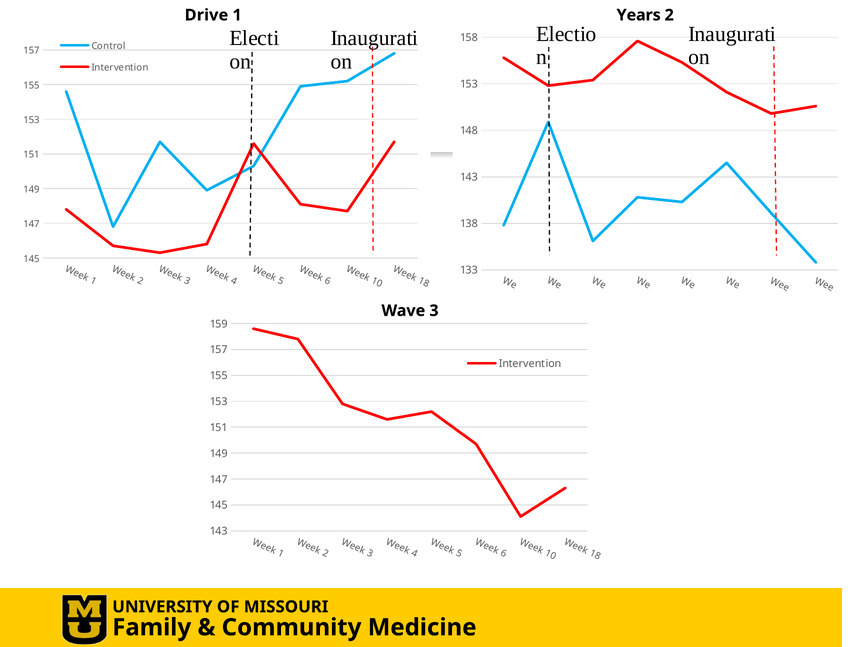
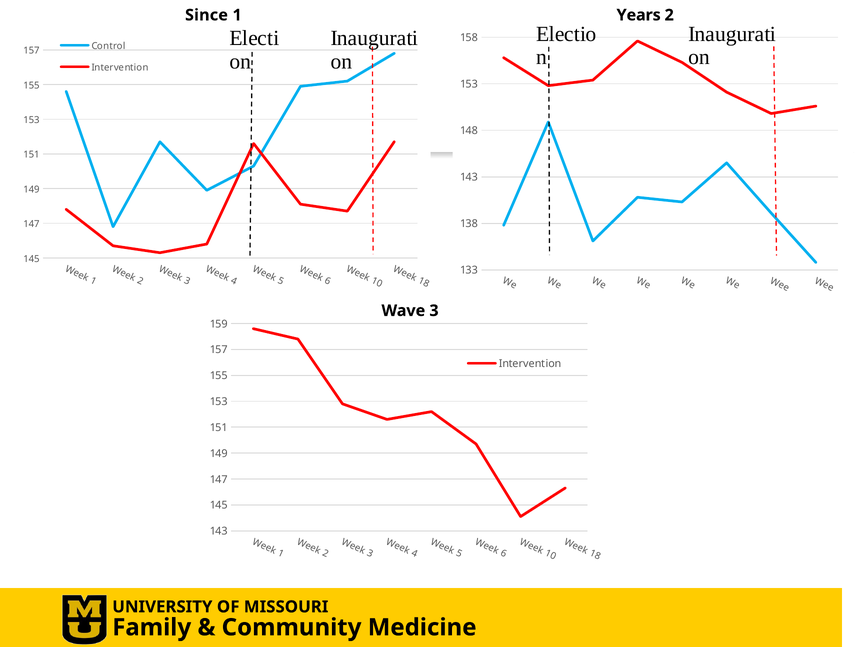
Drive: Drive -> Since
